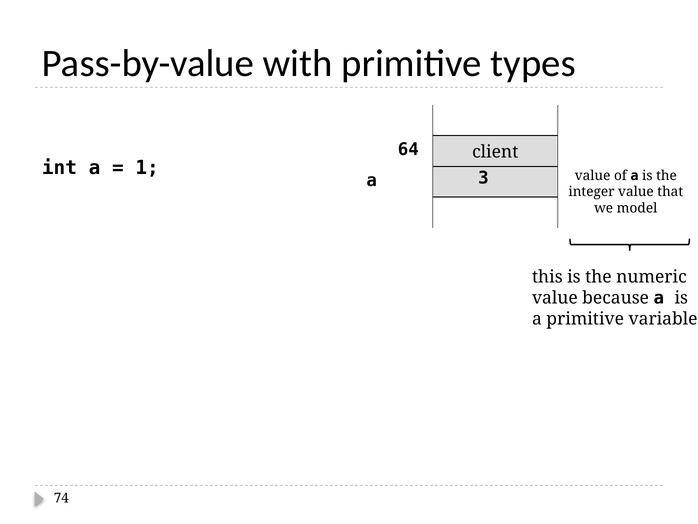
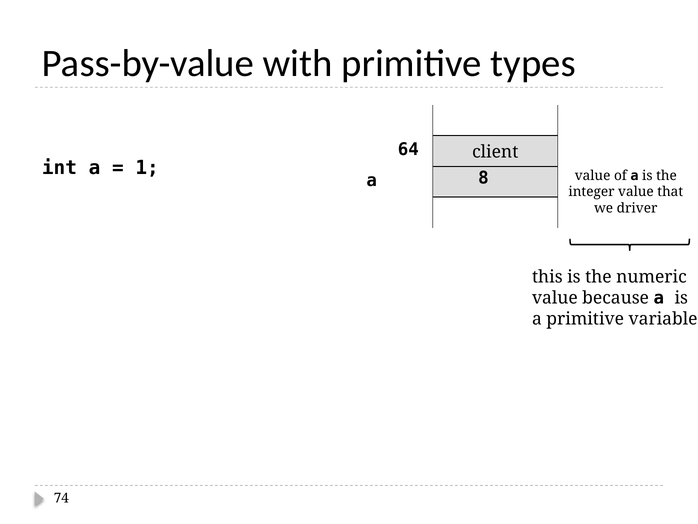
3: 3 -> 8
model: model -> driver
